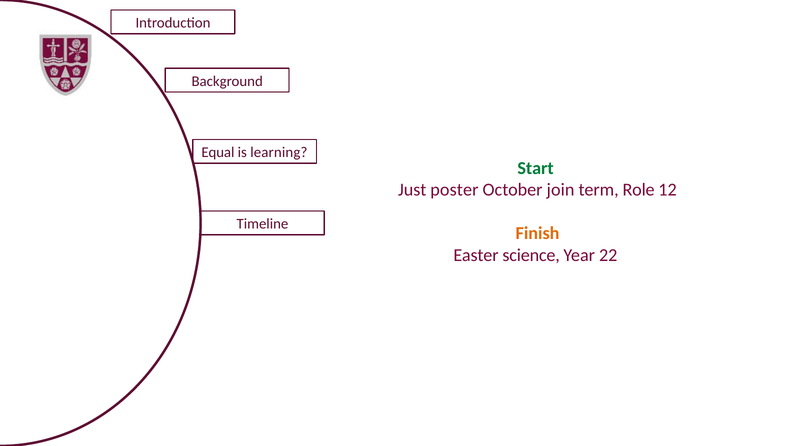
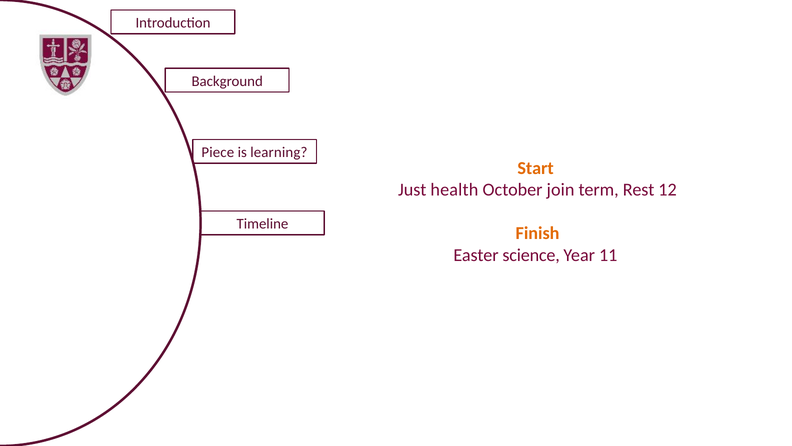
Equal: Equal -> Piece
Start colour: green -> orange
poster: poster -> health
Role: Role -> Rest
22: 22 -> 11
